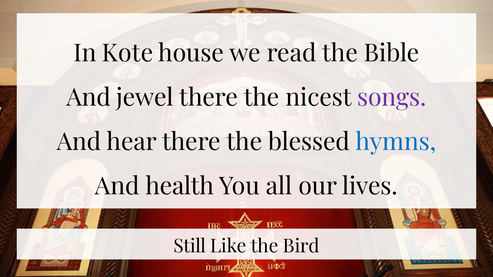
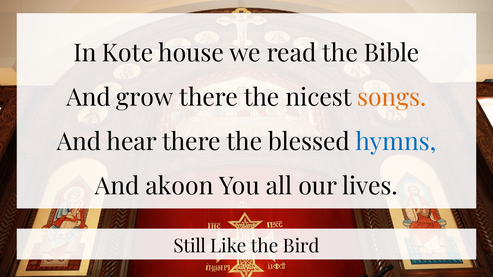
jewel: jewel -> grow
songs colour: purple -> orange
health: health -> akoon
